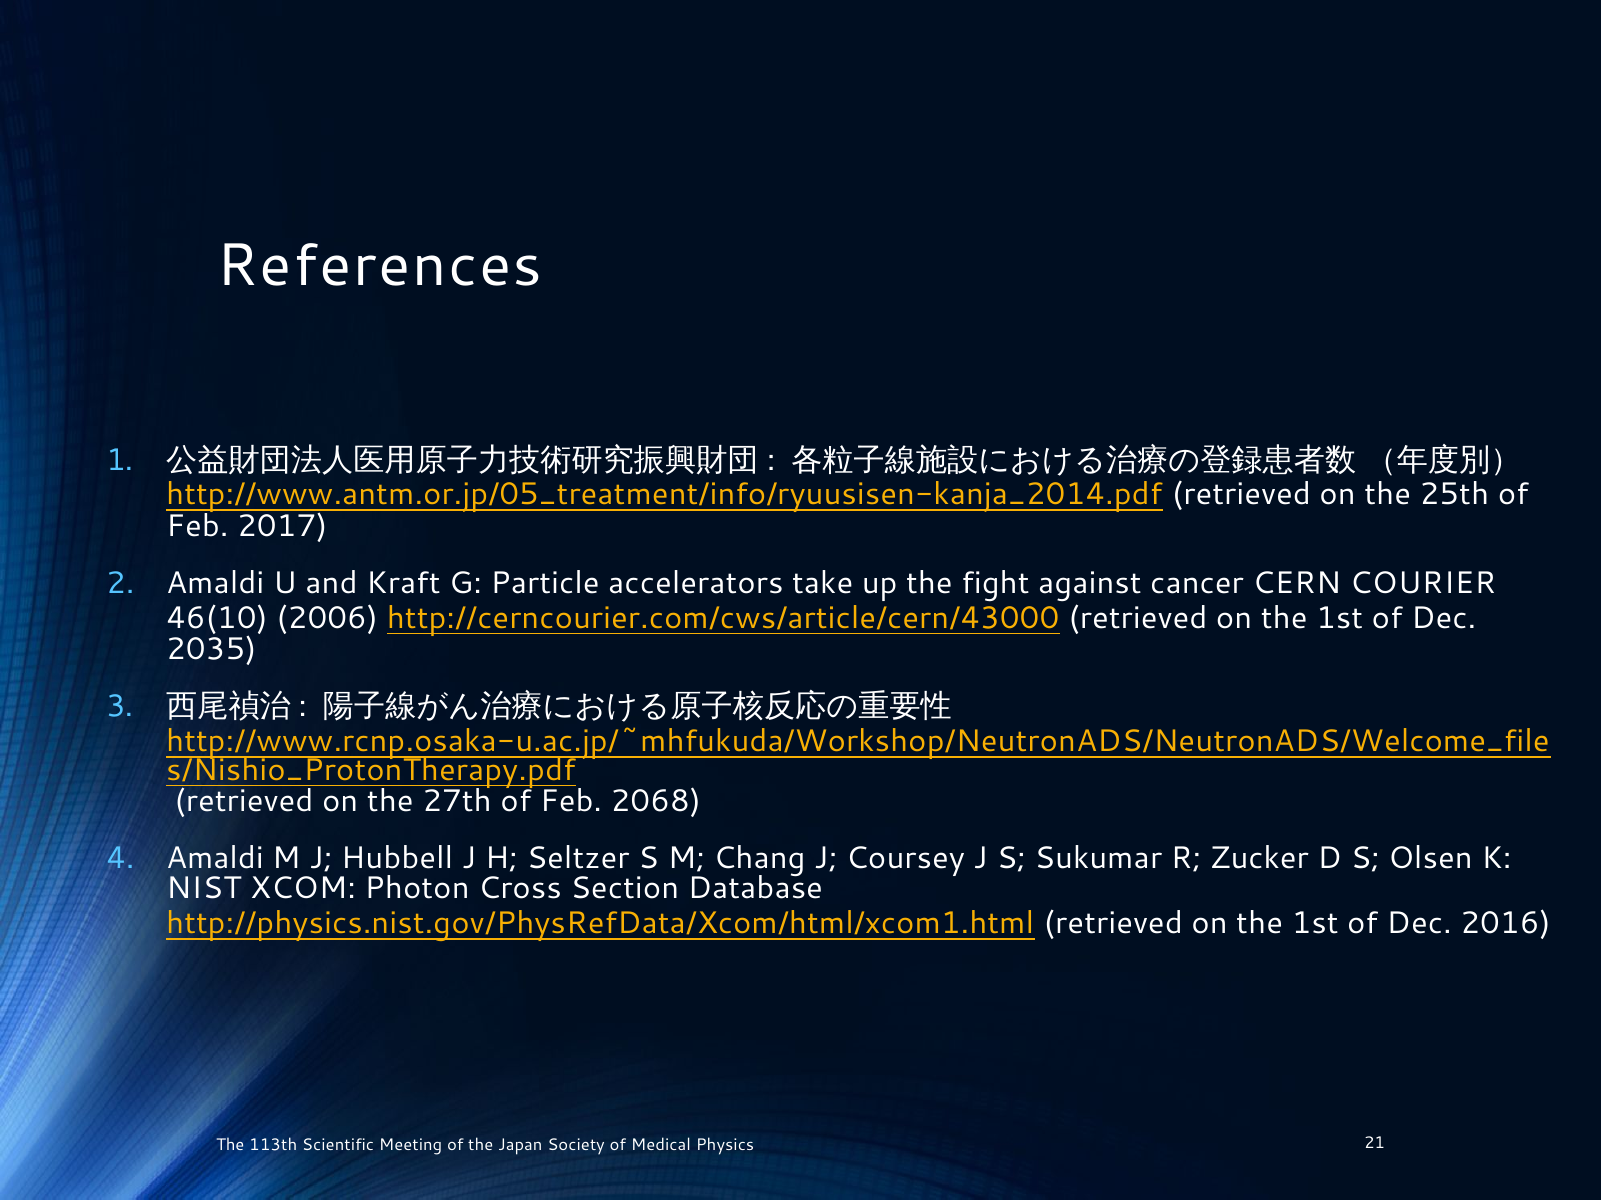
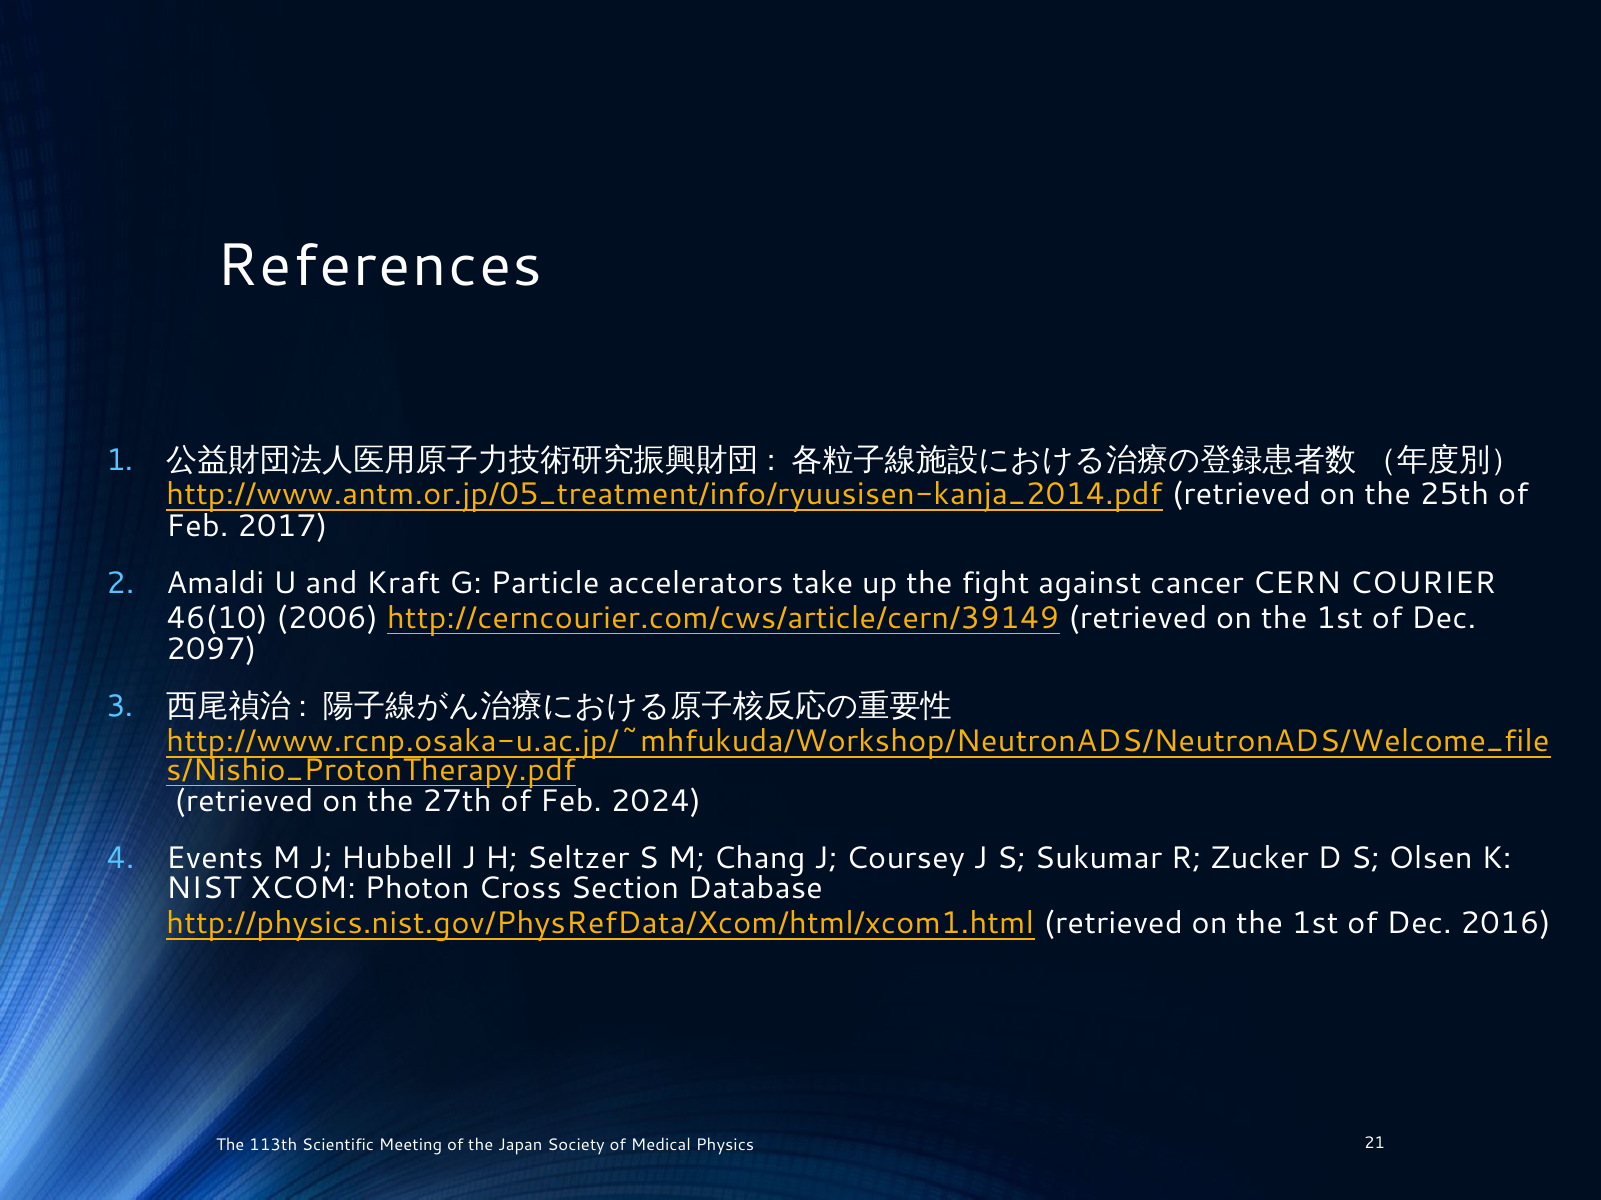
http://cerncourier.com/cws/article/cern/43000: http://cerncourier.com/cws/article/cern/43000 -> http://cerncourier.com/cws/article/cern/39149
2035: 2035 -> 2097
2068: 2068 -> 2024
Amaldi at (215, 859): Amaldi -> Events
